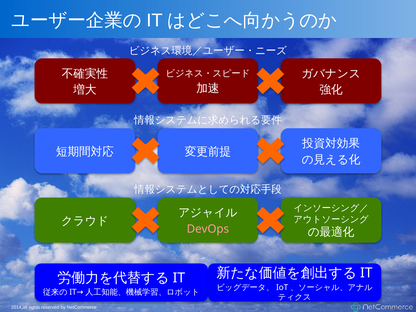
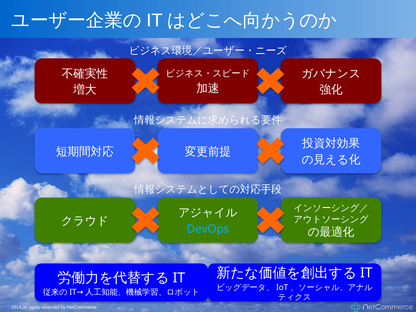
DevOps colour: pink -> light blue
